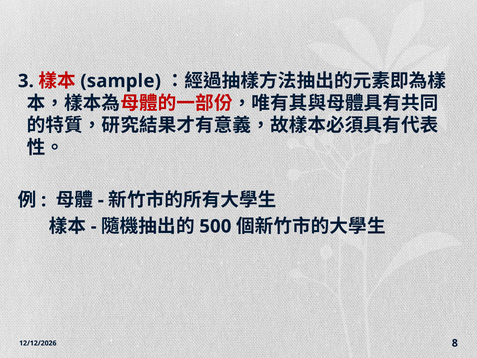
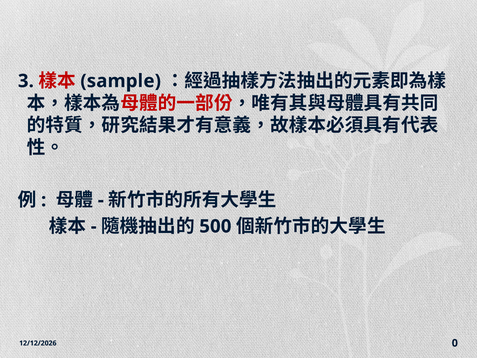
8: 8 -> 0
